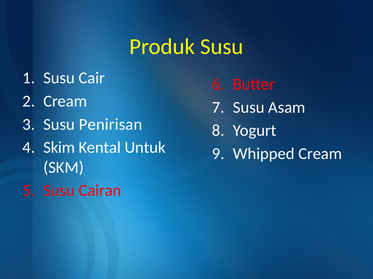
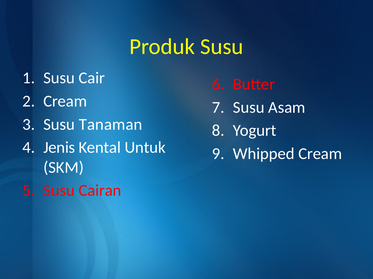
Penirisan: Penirisan -> Tanaman
Skim: Skim -> Jenis
